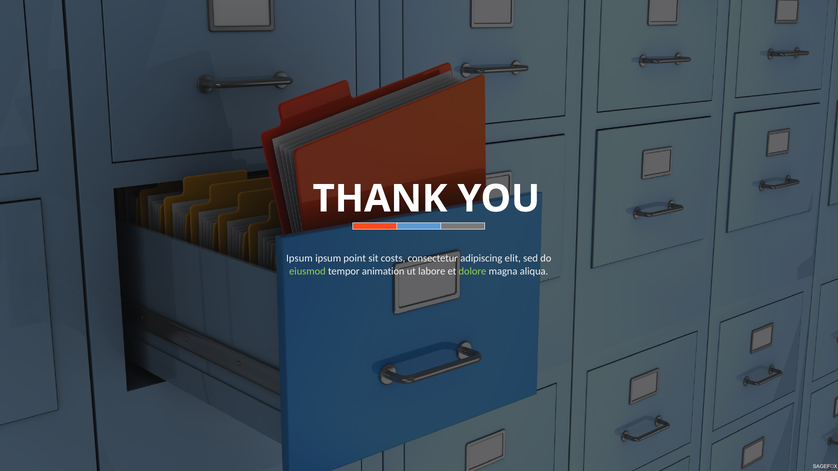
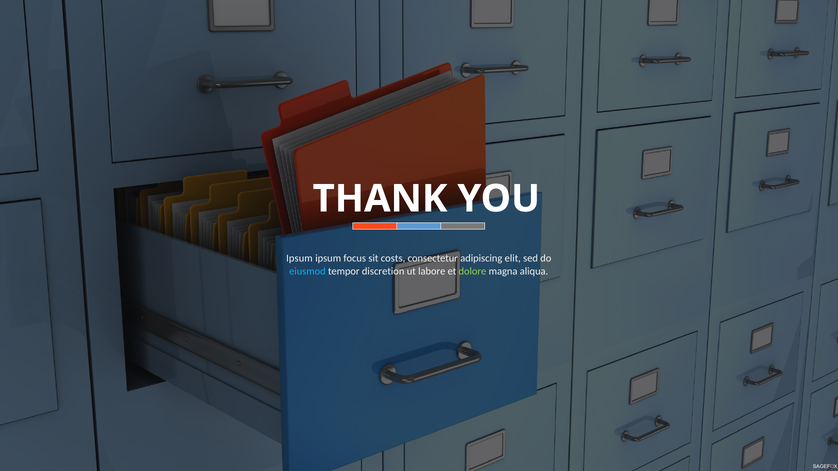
point: point -> focus
eiusmod colour: light green -> light blue
animation: animation -> discretion
